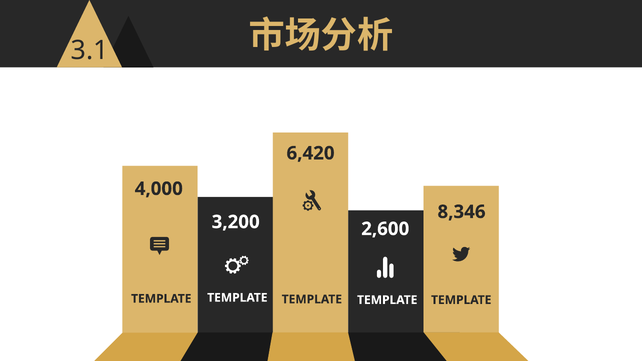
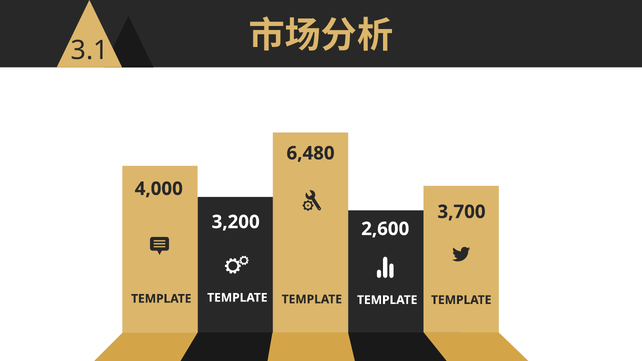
6,420: 6,420 -> 6,480
8,346: 8,346 -> 3,700
